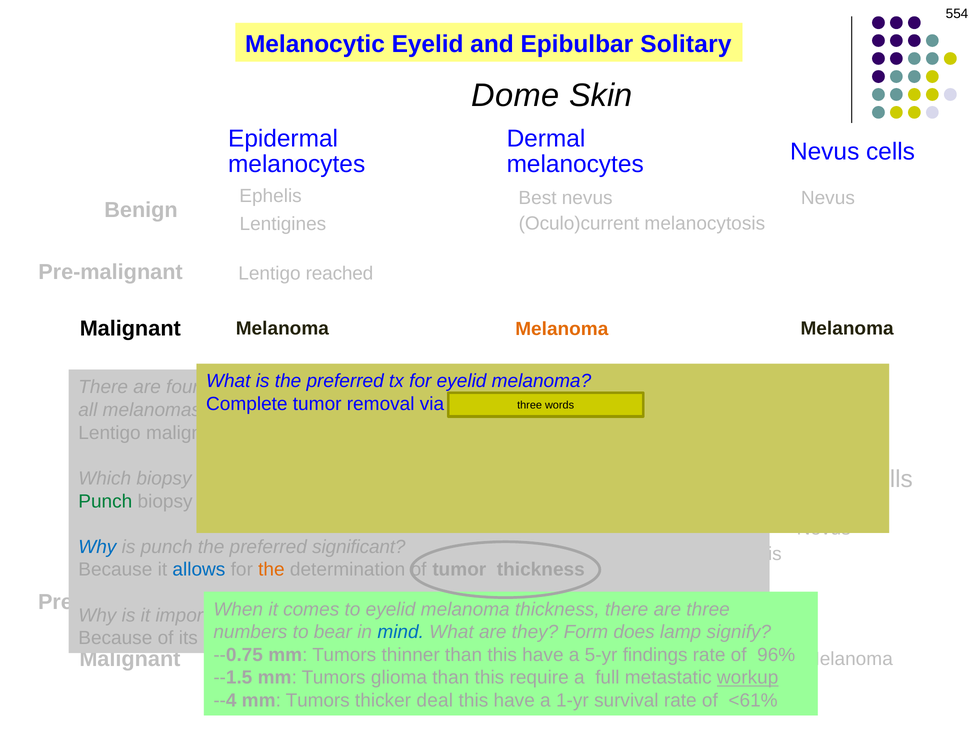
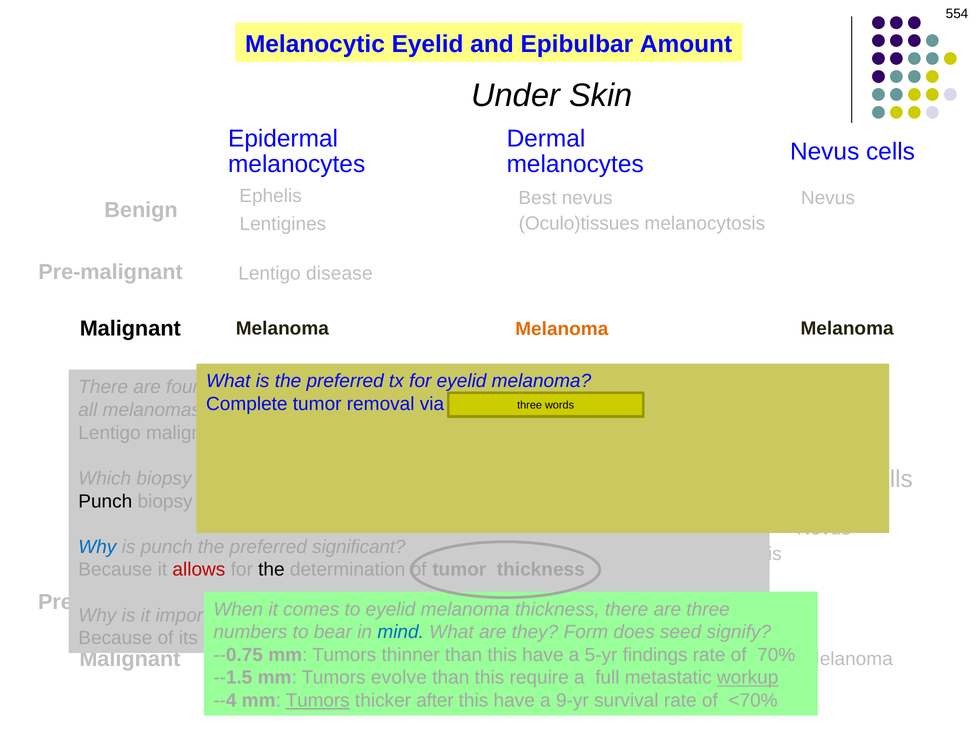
Solitary: Solitary -> Amount
Dome: Dome -> Under
Oculo)current: Oculo)current -> Oculo)tissues
reached: reached -> disease
Punch at (105, 502) colour: green -> black
allows colour: blue -> red
the at (271, 570) colour: orange -> black
lamp: lamp -> seed
96%: 96% -> 70%
glioma: glioma -> evolve
Tumors at (318, 701) underline: none -> present
deal: deal -> after
1-yr: 1-yr -> 9-yr
<61%: <61% -> <70%
